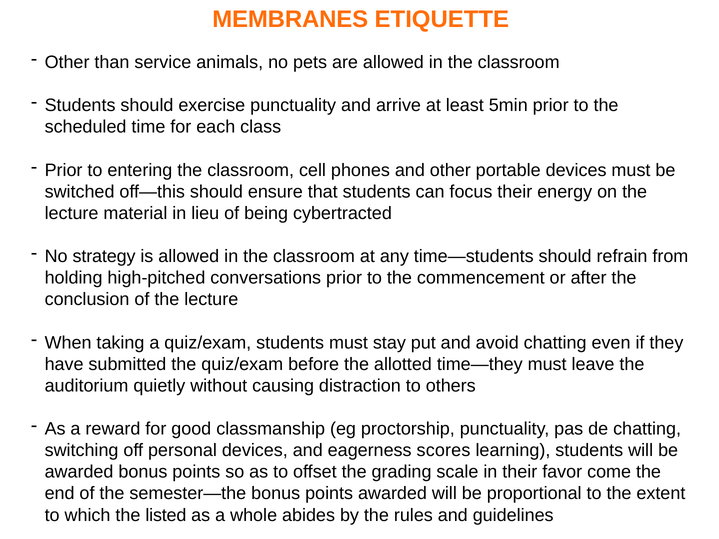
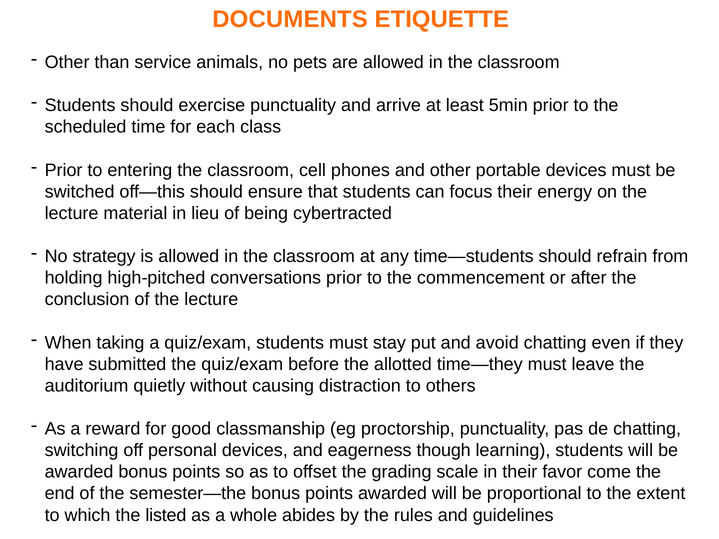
MEMBRANES: MEMBRANES -> DOCUMENTS
scores: scores -> though
